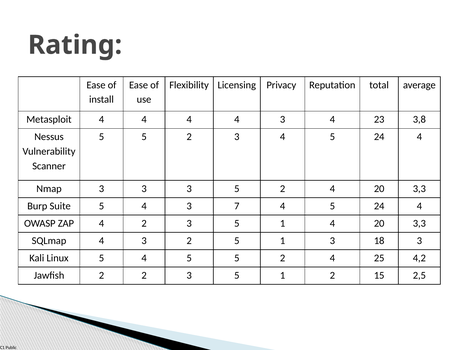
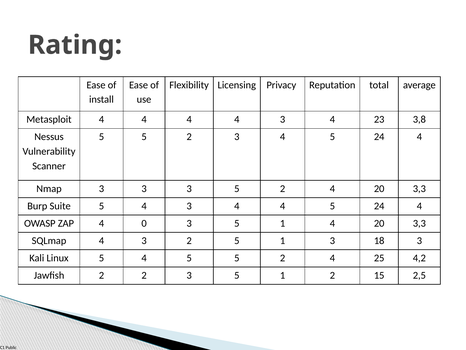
5 4 3 7: 7 -> 4
4 2: 2 -> 0
